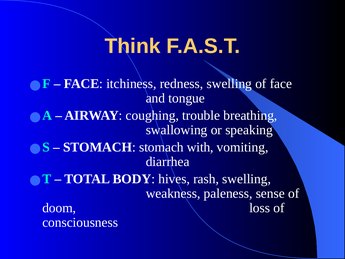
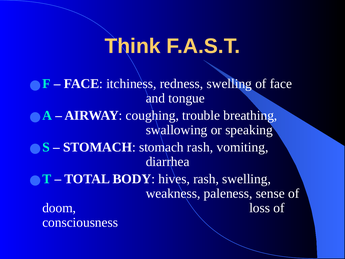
stomach with: with -> rash
